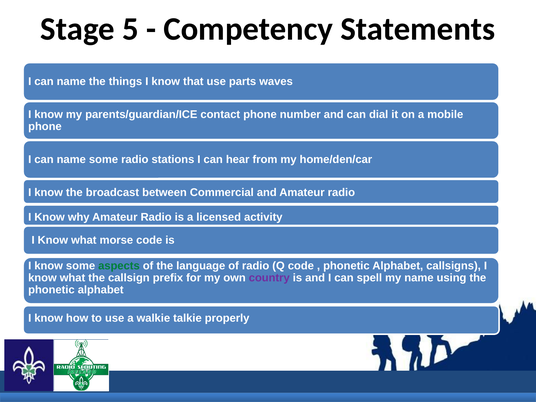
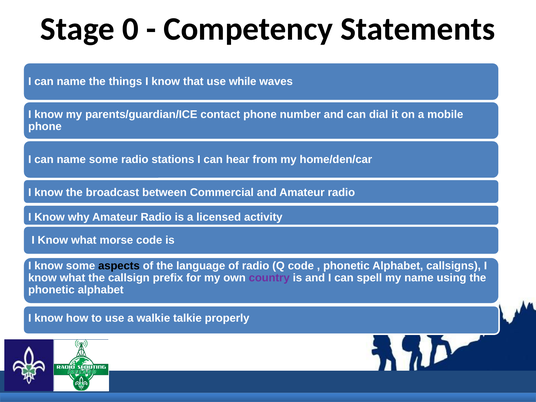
5: 5 -> 0
parts: parts -> while
aspects colour: green -> black
